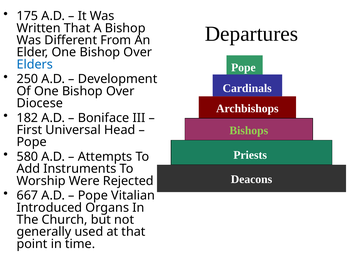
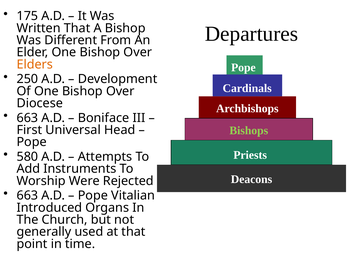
Elders colour: blue -> orange
182 at (27, 118): 182 -> 663
667 at (27, 195): 667 -> 663
